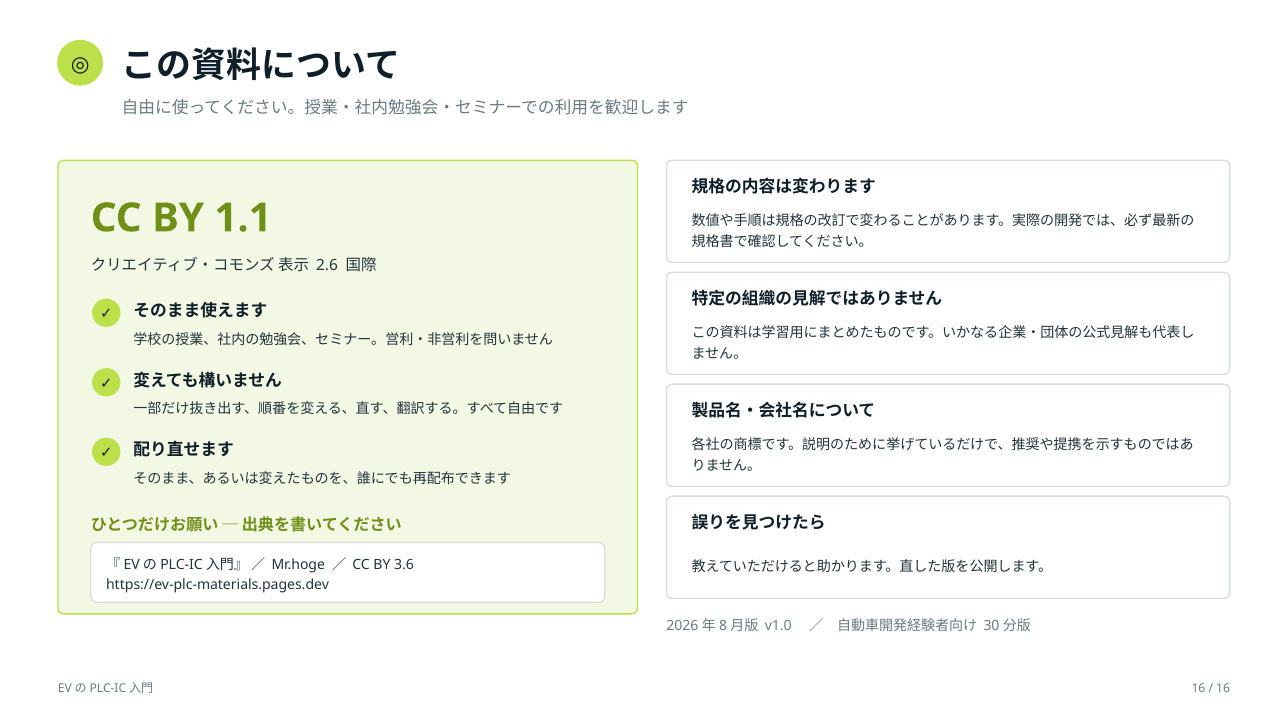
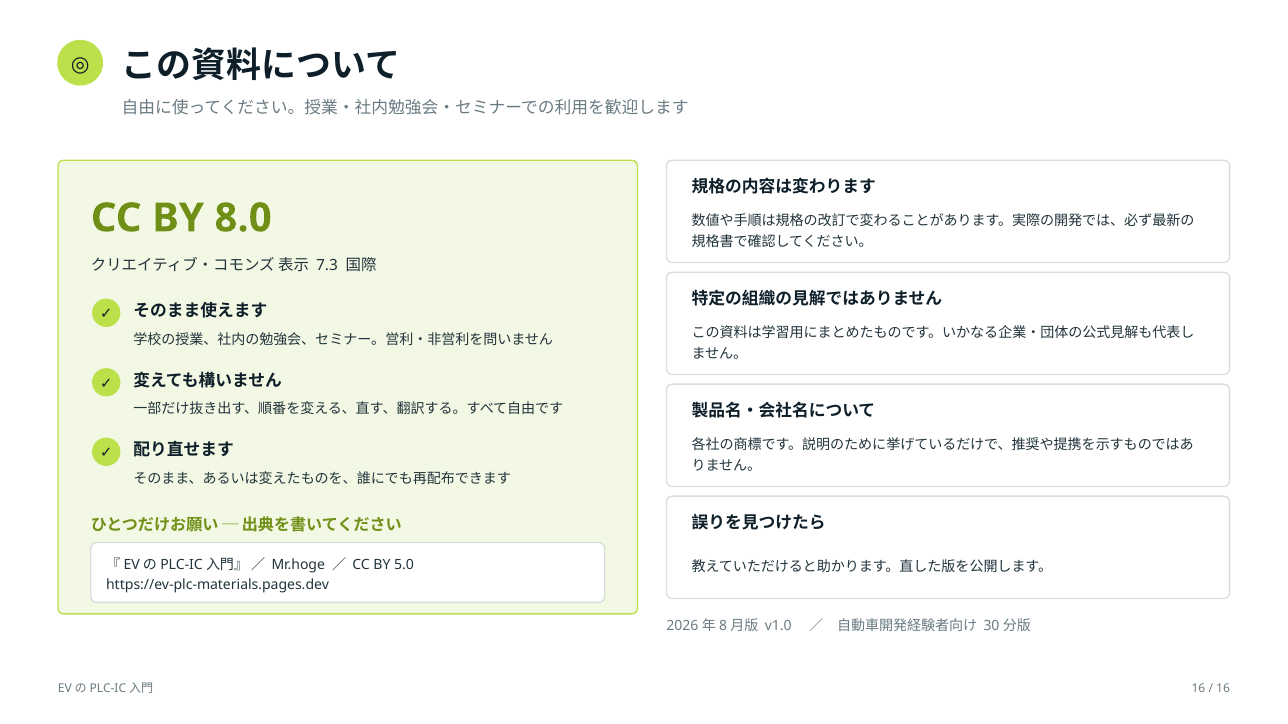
1.1: 1.1 -> 8.0
2.6: 2.6 -> 7.3
3.6: 3.6 -> 5.0
